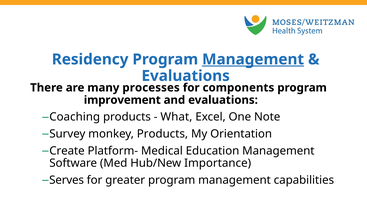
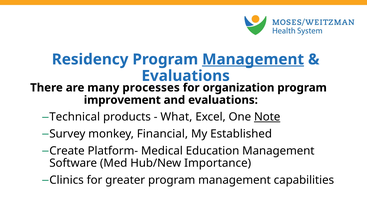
components: components -> organization
Coaching: Coaching -> Technical
Note underline: none -> present
monkey Products: Products -> Financial
Orientation: Orientation -> Established
Serves: Serves -> Clinics
